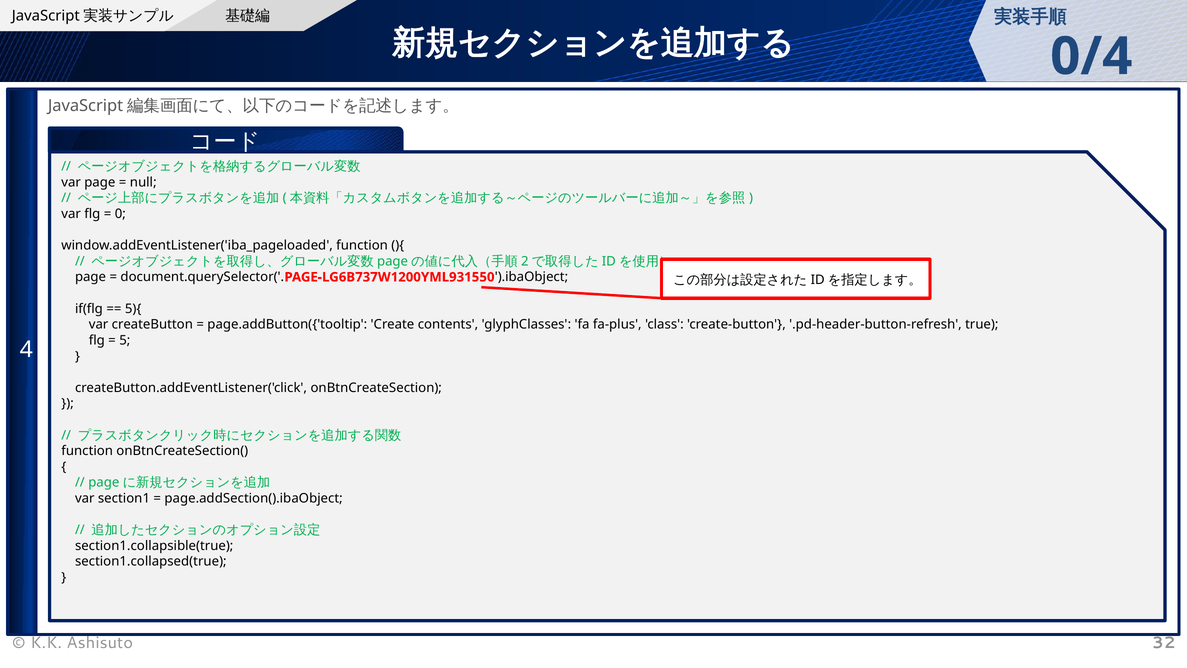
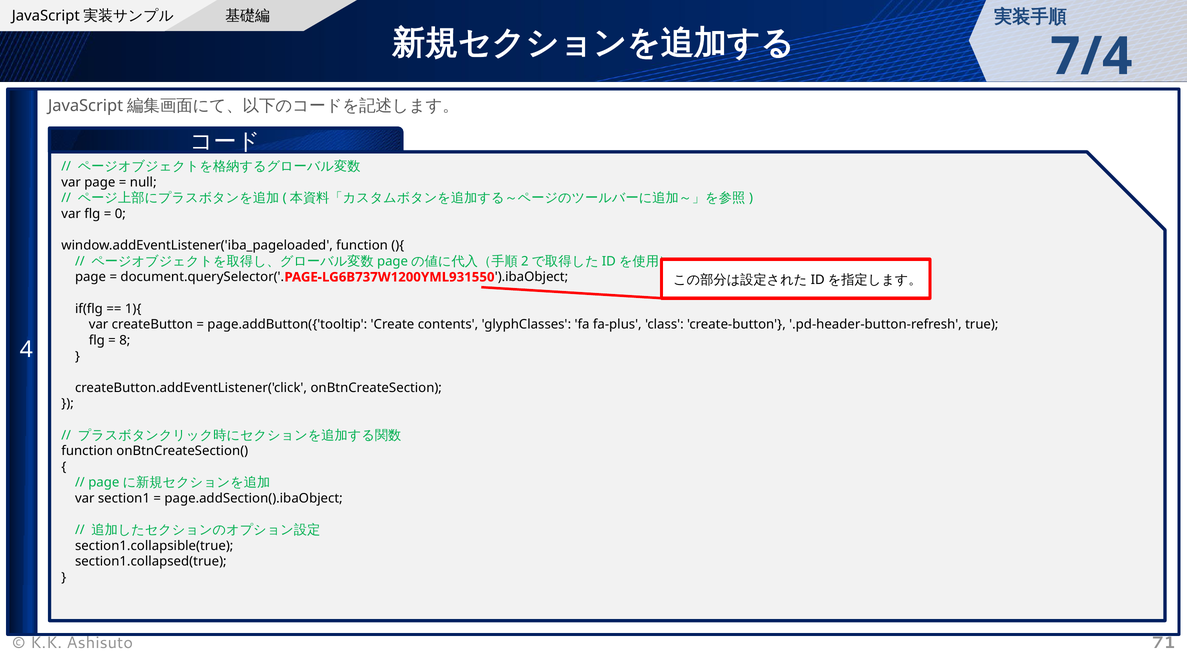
0/4: 0/4 -> 7/4
5){: 5){ -> 1){
5: 5 -> 8
32: 32 -> 71
